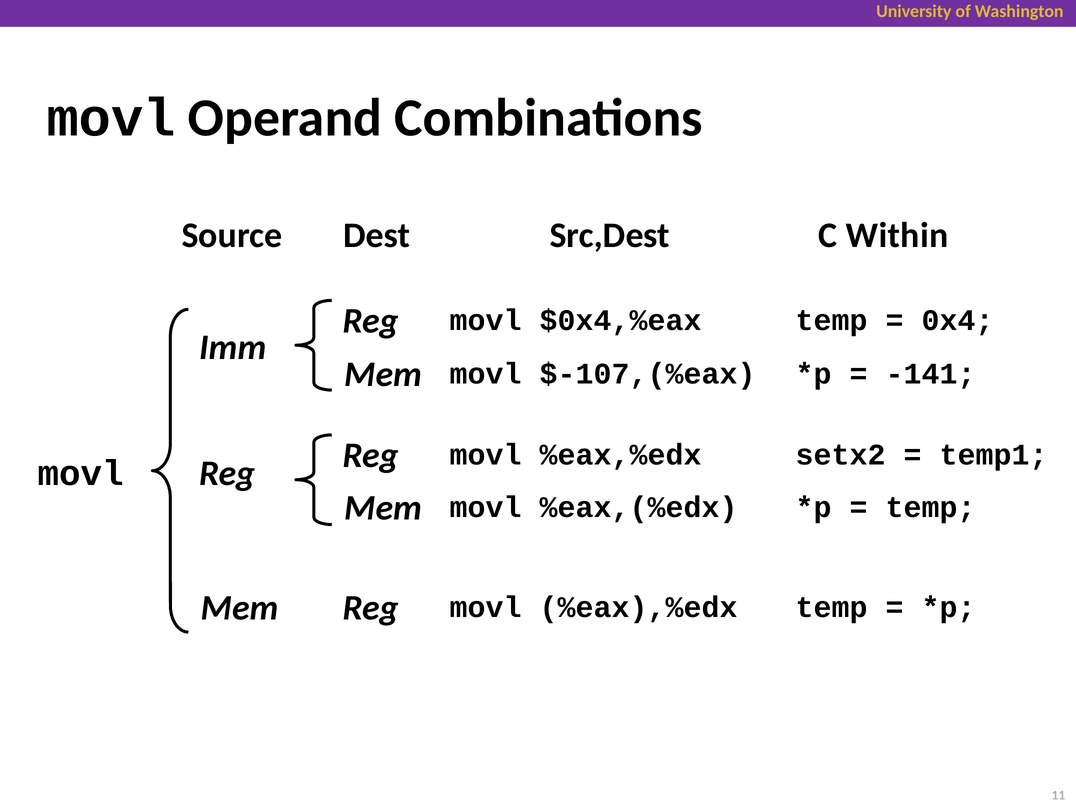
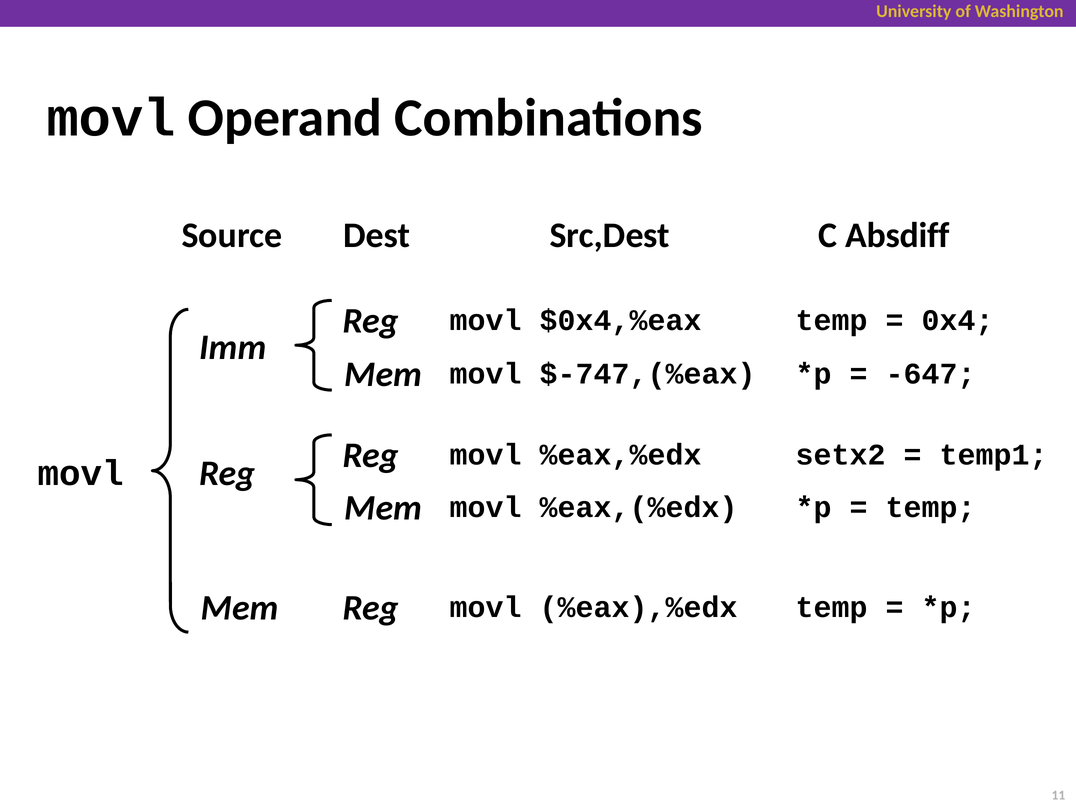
Within: Within -> Absdiff
$-107,(%eax: $-107,(%eax -> $-747,(%eax
-141: -141 -> -647
